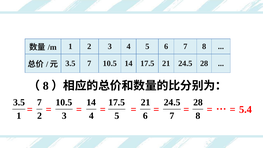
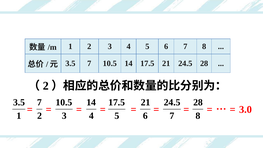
8 at (46, 86): 8 -> 2
5.4: 5.4 -> 3.0
